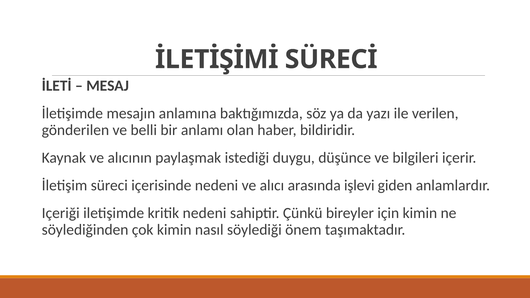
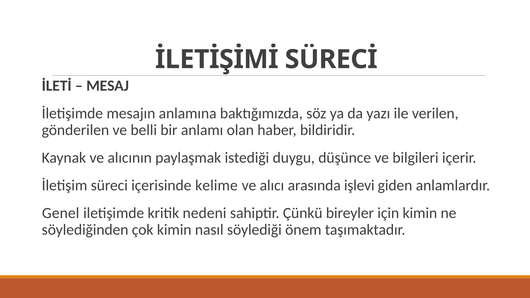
içerisinde nedeni: nedeni -> kelime
Içeriği: Içeriği -> Genel
